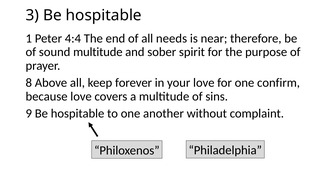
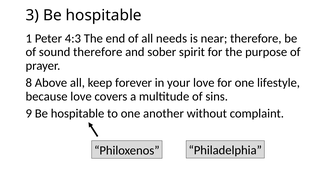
4:4: 4:4 -> 4:3
sound multitude: multitude -> therefore
confirm: confirm -> lifestyle
